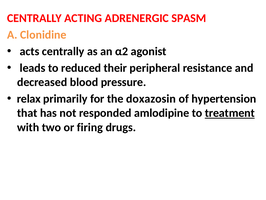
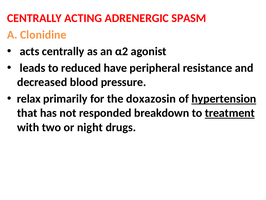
their: their -> have
hypertension underline: none -> present
amlodipine: amlodipine -> breakdown
firing: firing -> night
